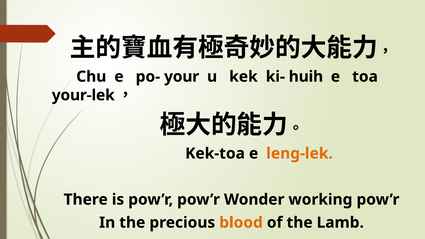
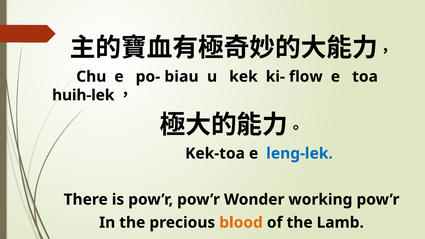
your: your -> biau
huih: huih -> flow
your-lek: your-lek -> huih-lek
leng-lek colour: orange -> blue
